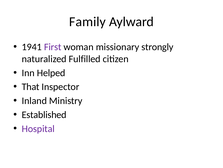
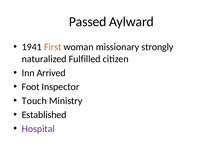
Family: Family -> Passed
First colour: purple -> orange
Helped: Helped -> Arrived
That: That -> Foot
Inland: Inland -> Touch
